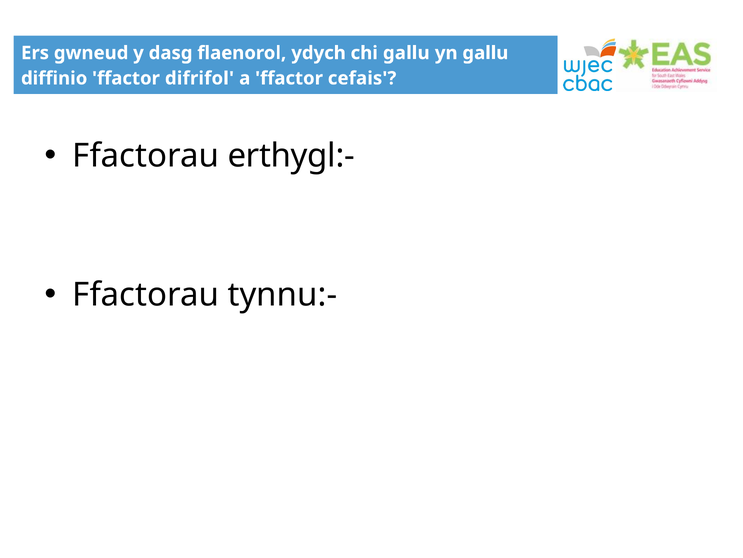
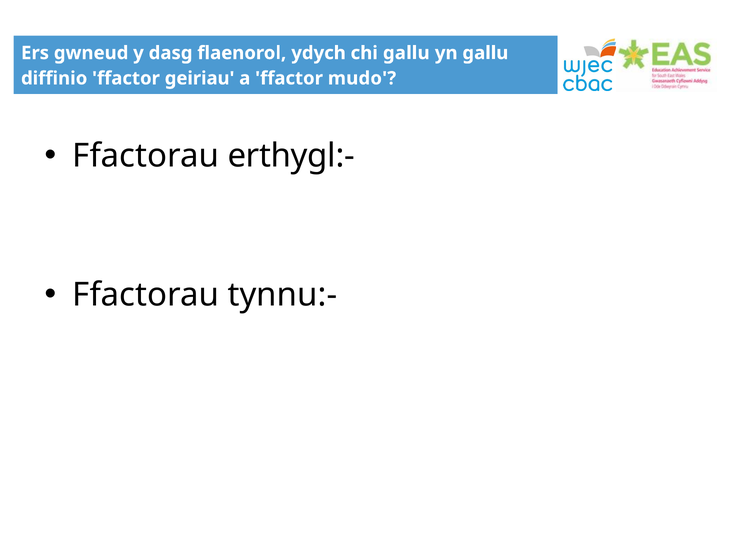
difrifol: difrifol -> geiriau
cefais: cefais -> mudo
